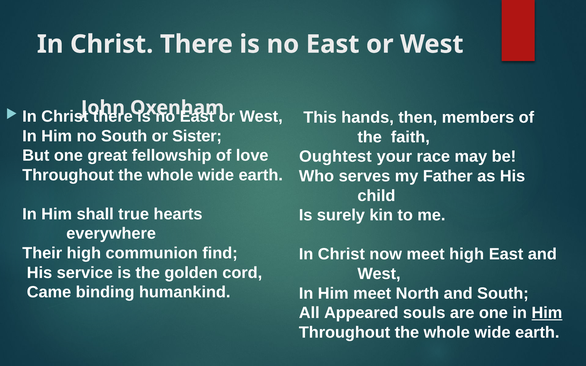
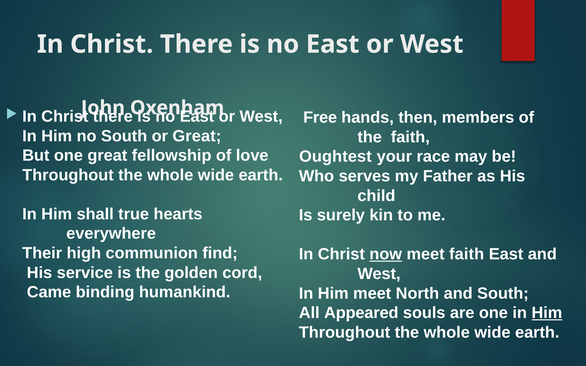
This: This -> Free
or Sister: Sister -> Great
now underline: none -> present
meet high: high -> faith
